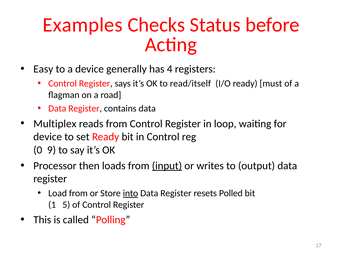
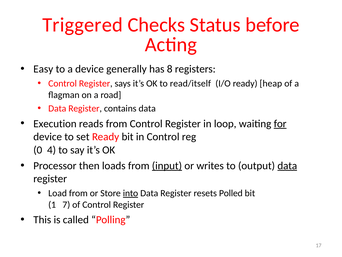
Examples: Examples -> Triggered
4: 4 -> 8
must: must -> heap
Multiplex: Multiplex -> Execution
for underline: none -> present
9: 9 -> 4
data at (287, 165) underline: none -> present
5: 5 -> 7
